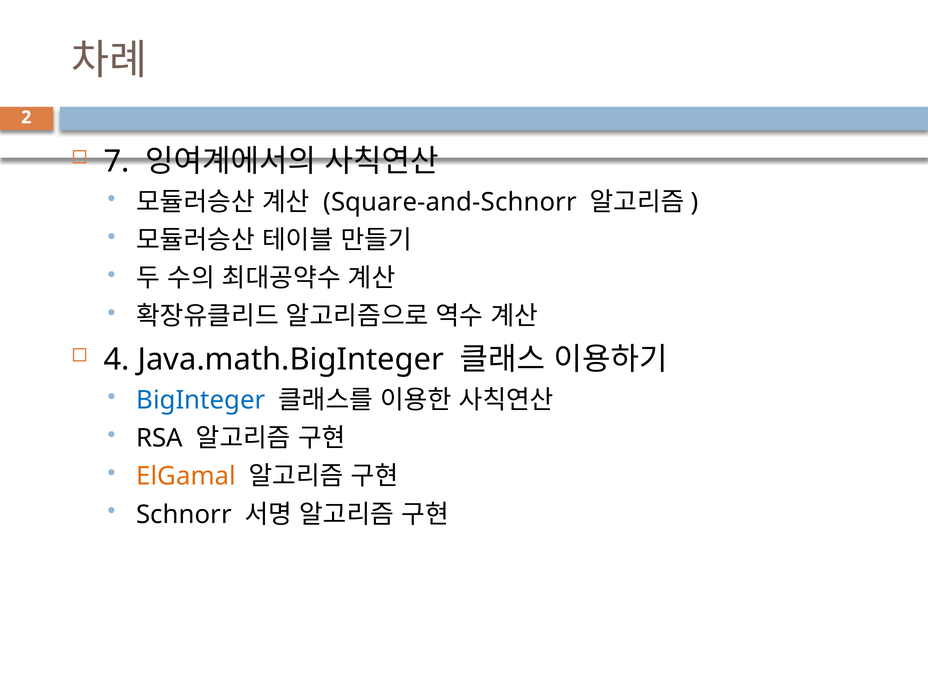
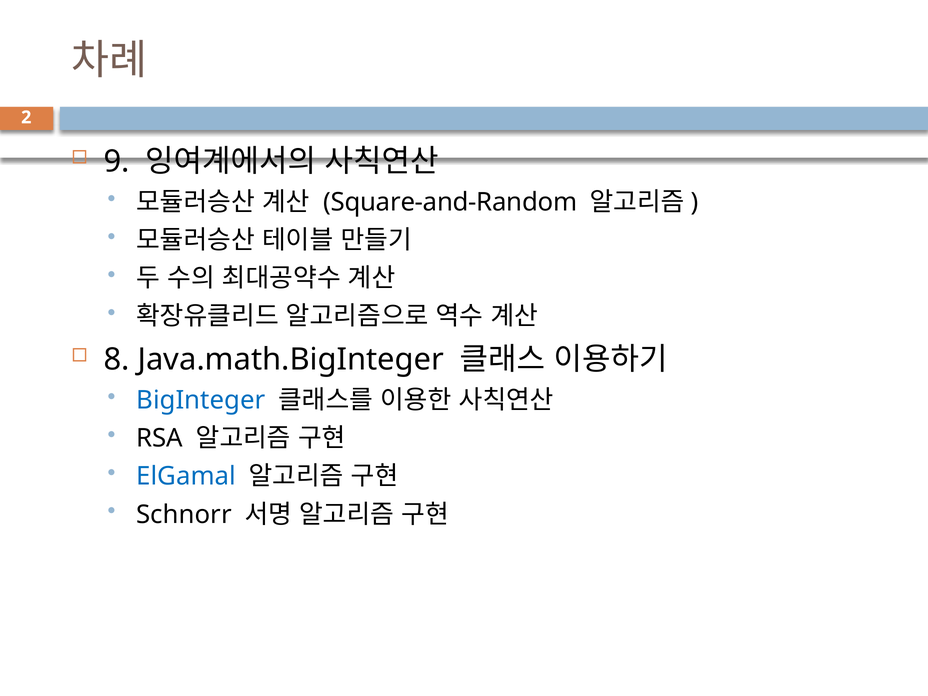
7: 7 -> 9
Square-and-Schnorr: Square-and-Schnorr -> Square-and-Random
4: 4 -> 8
ElGamal colour: orange -> blue
